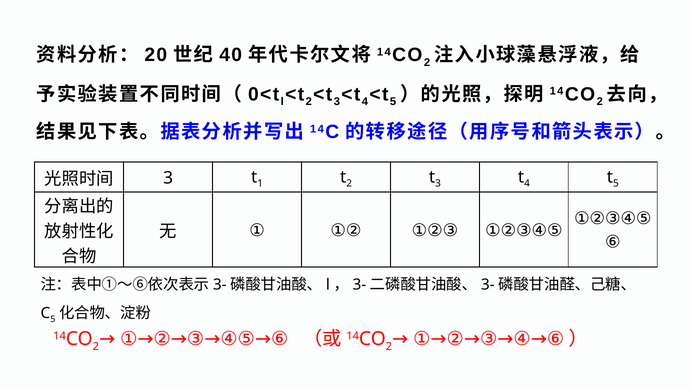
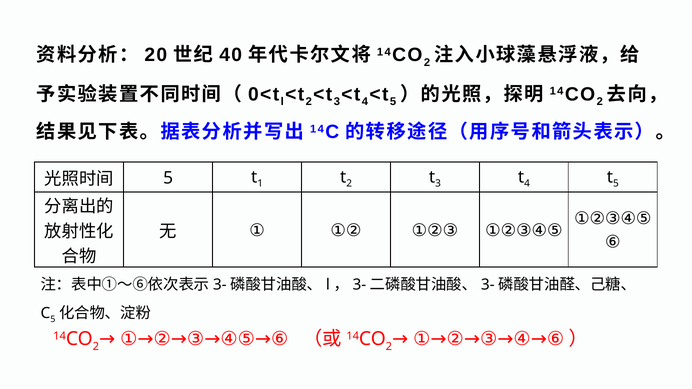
3 at (168, 178): 3 -> 5
